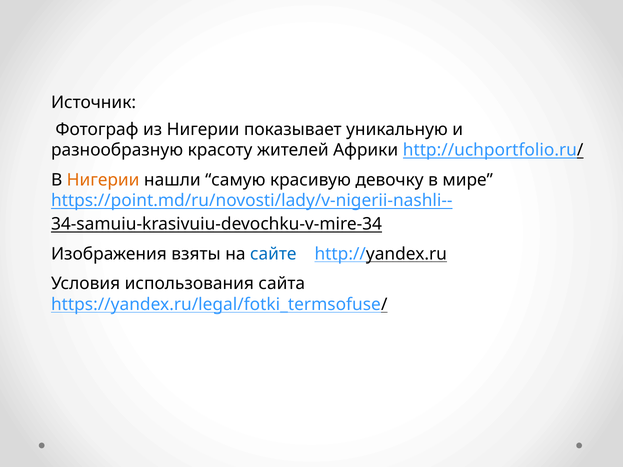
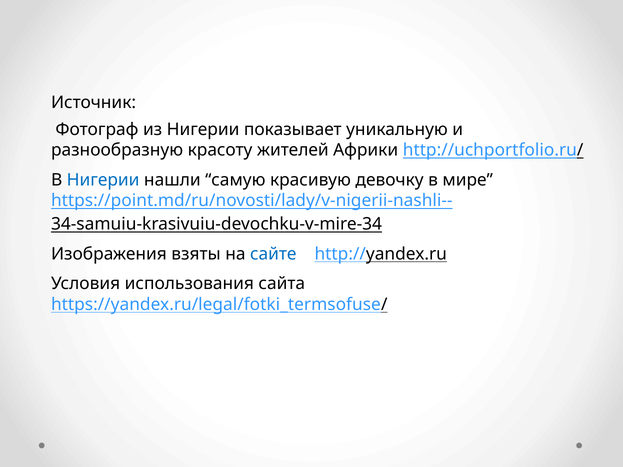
Нигерии at (103, 180) colour: orange -> blue
